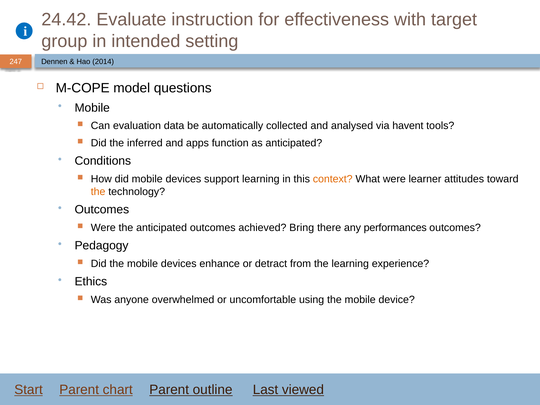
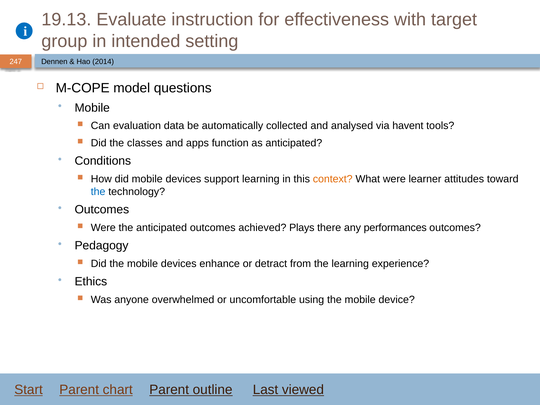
24.42: 24.42 -> 19.13
inferred: inferred -> classes
the at (98, 192) colour: orange -> blue
Bring: Bring -> Plays
